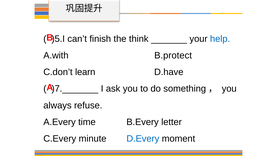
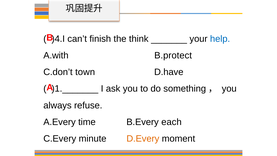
)5.I: )5.I -> )4.I
learn: learn -> town
)7._______: )7._______ -> )1._______
letter: letter -> each
D.Every colour: blue -> orange
